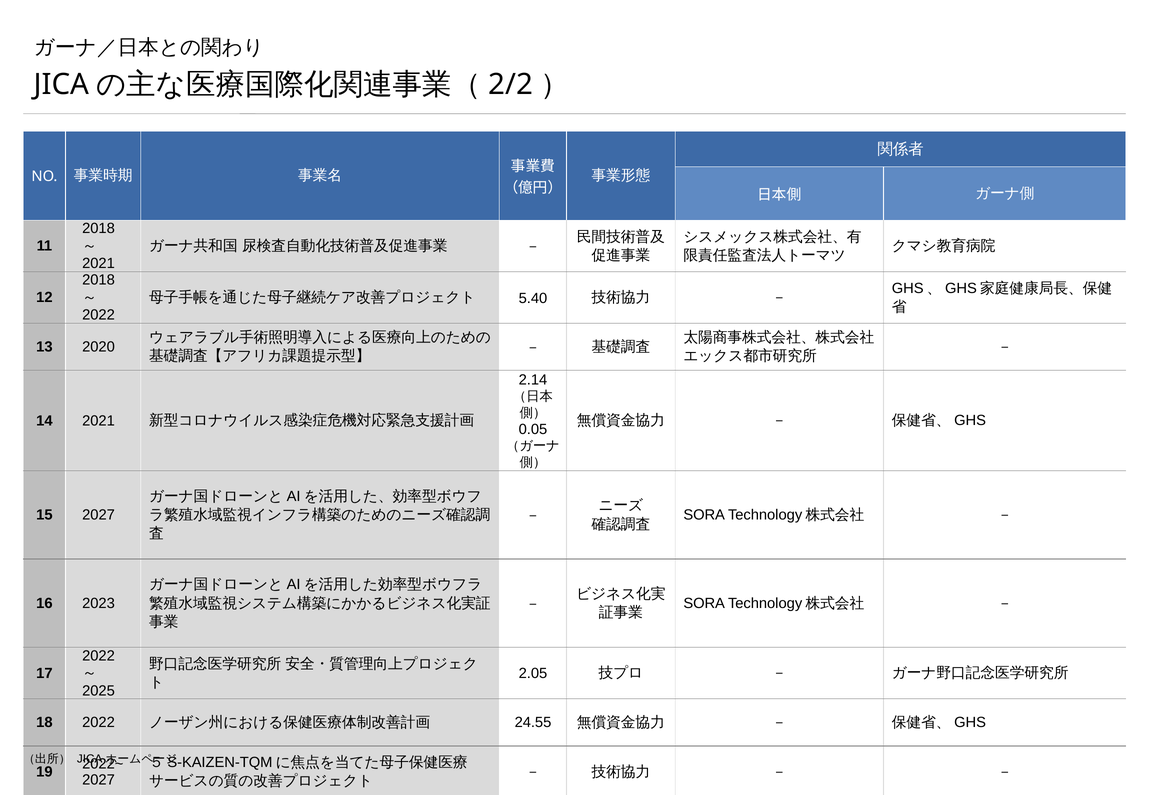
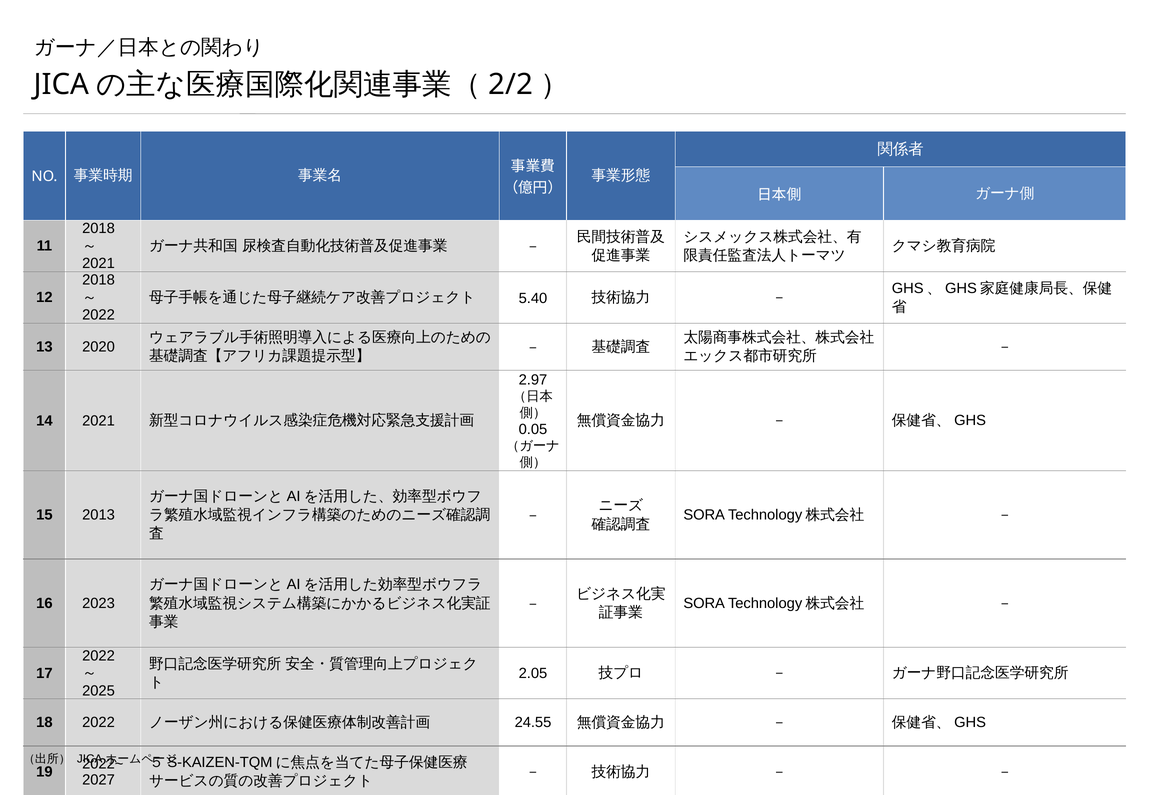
2.14: 2.14 -> 2.97
15 2027: 2027 -> 2013
